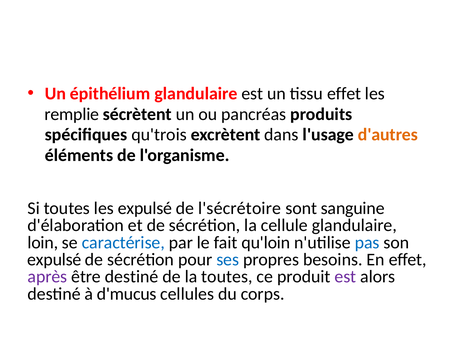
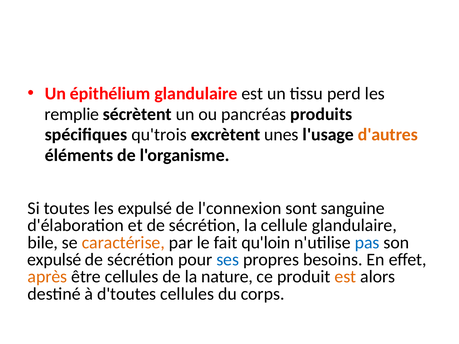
tissu effet: effet -> perd
dans: dans -> unes
l'sécrétoire: l'sécrétoire -> l'connexion
loin: loin -> bile
caractérise colour: blue -> orange
après colour: purple -> orange
être destiné: destiné -> cellules
la toutes: toutes -> nature
est at (345, 277) colour: purple -> orange
d'mucus: d'mucus -> d'toutes
